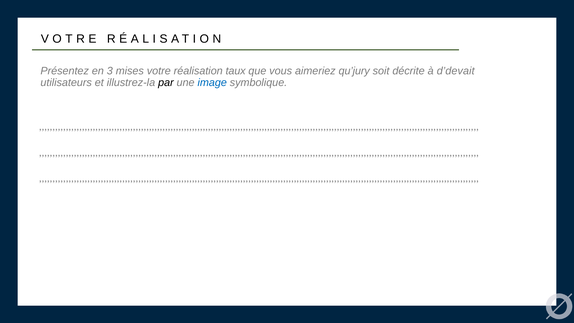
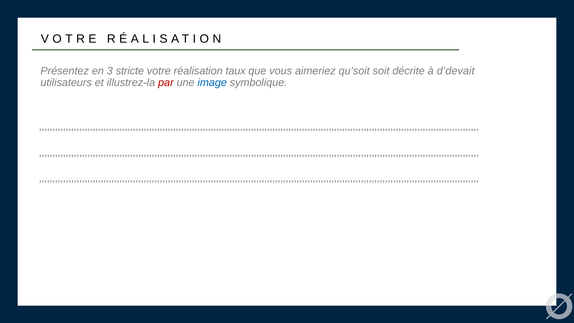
mises: mises -> stricte
qu’jury: qu’jury -> qu’soit
par colour: black -> red
